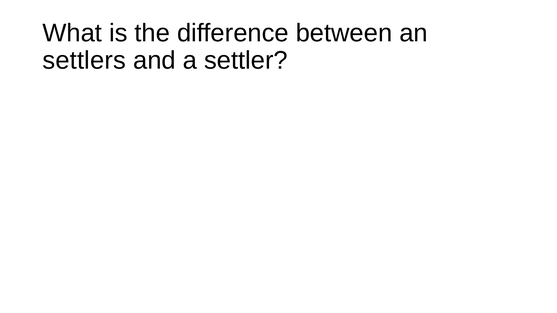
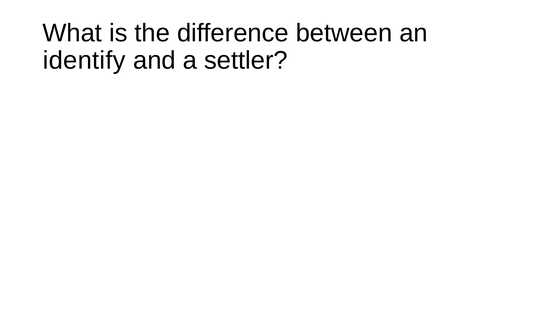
settlers: settlers -> identify
